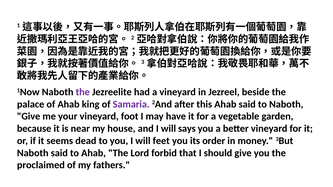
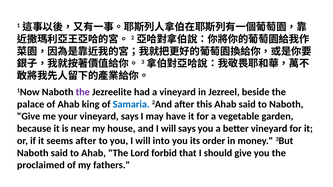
Samaria colour: purple -> blue
vineyard foot: foot -> says
seems dead: dead -> after
feet: feet -> into
